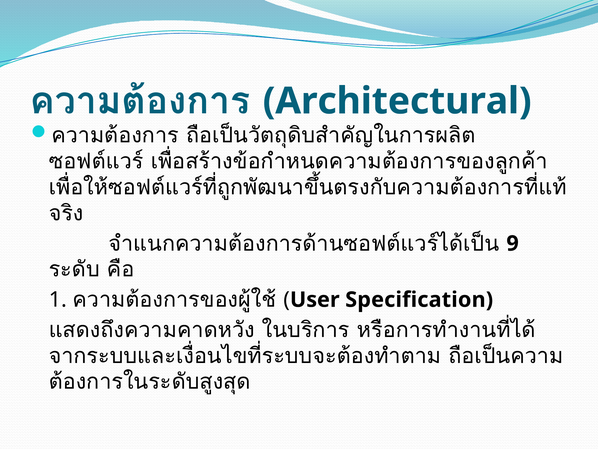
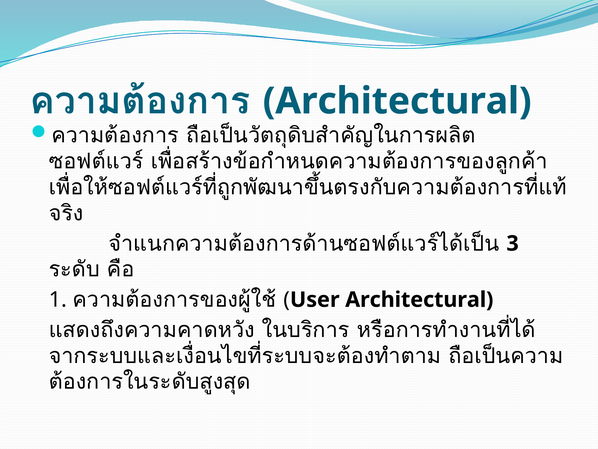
9: 9 -> 3
User Specification: Specification -> Architectural
